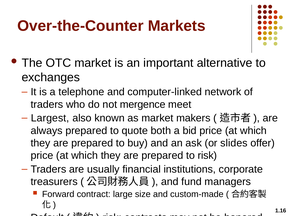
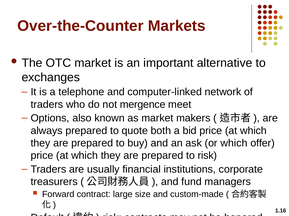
Largest: Largest -> Options
or slides: slides -> which
